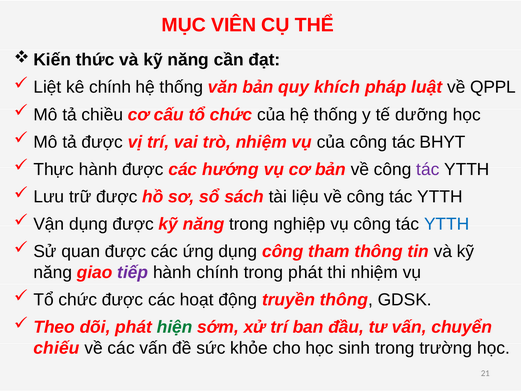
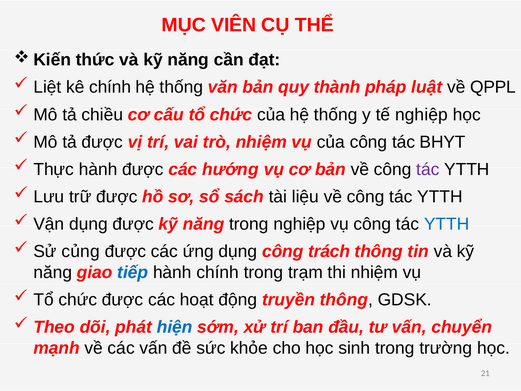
khích: khích -> thành
tế dưỡng: dưỡng -> nghiệp
quan: quan -> củng
tham: tham -> trách
tiếp colour: purple -> blue
trong phát: phát -> trạm
hiện colour: green -> blue
chiếu: chiếu -> mạnh
